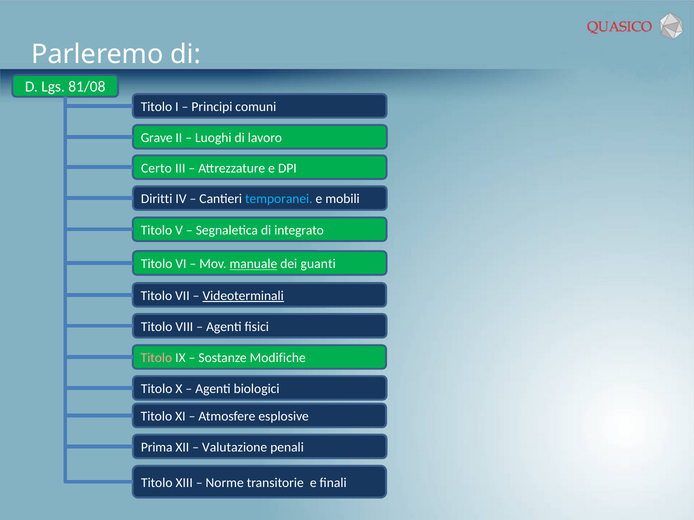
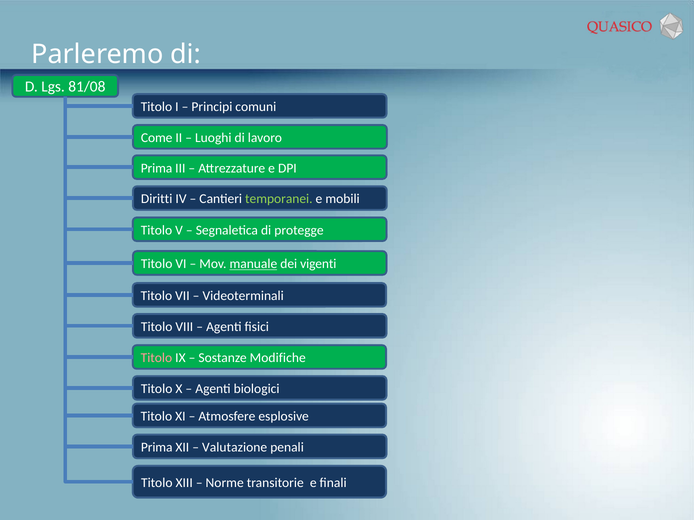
Grave: Grave -> Come
Certo at (156, 168): Certo -> Prima
temporanei colour: light blue -> light green
integrato: integrato -> protegge
guanti: guanti -> vigenti
Videoterminali underline: present -> none
